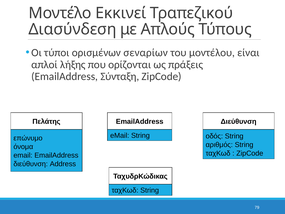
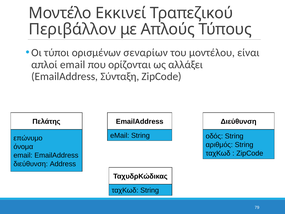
Διασύνδεση: Διασύνδεση -> Περιβάλλον
απλοί λήξης: λήξης -> email
πράξεις: πράξεις -> αλλάξει
